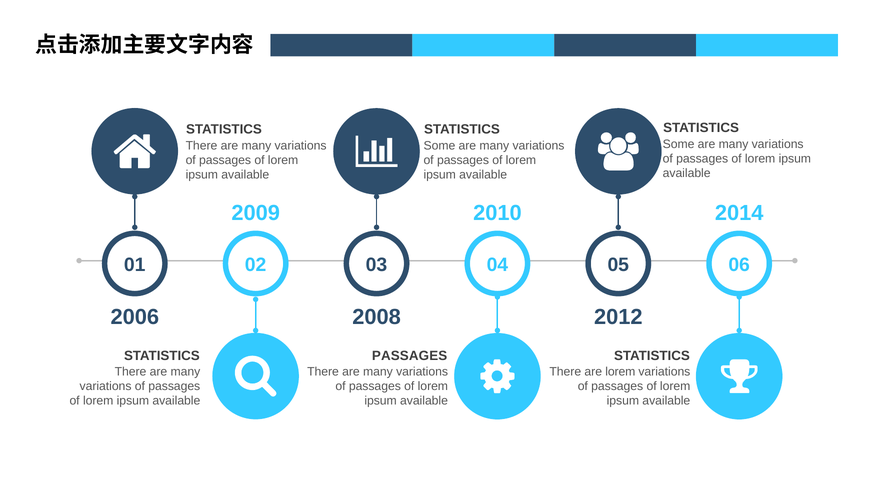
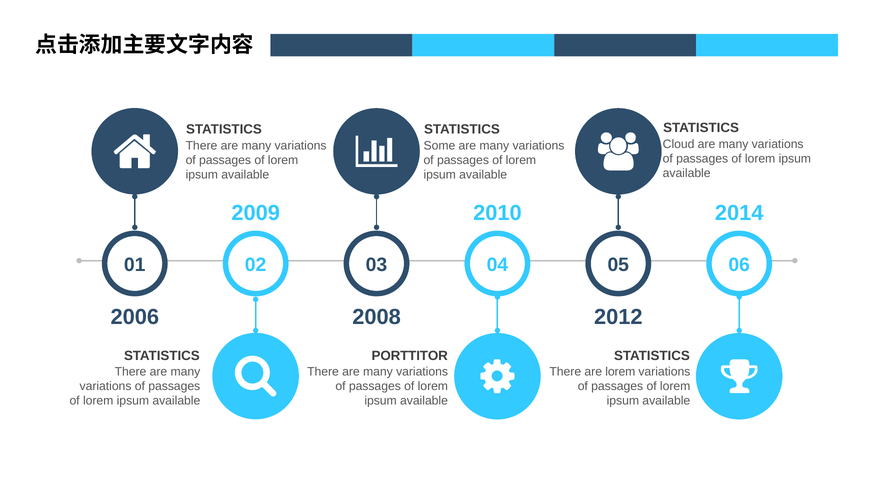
Some at (679, 144): Some -> Cloud
PASSAGES at (410, 356): PASSAGES -> PORTTITOR
